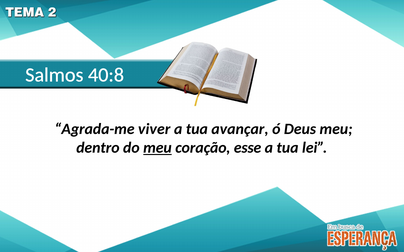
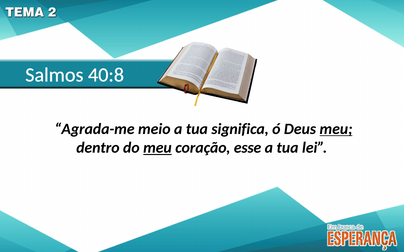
viver: viver -> meio
avançar: avançar -> significa
meu at (336, 129) underline: none -> present
